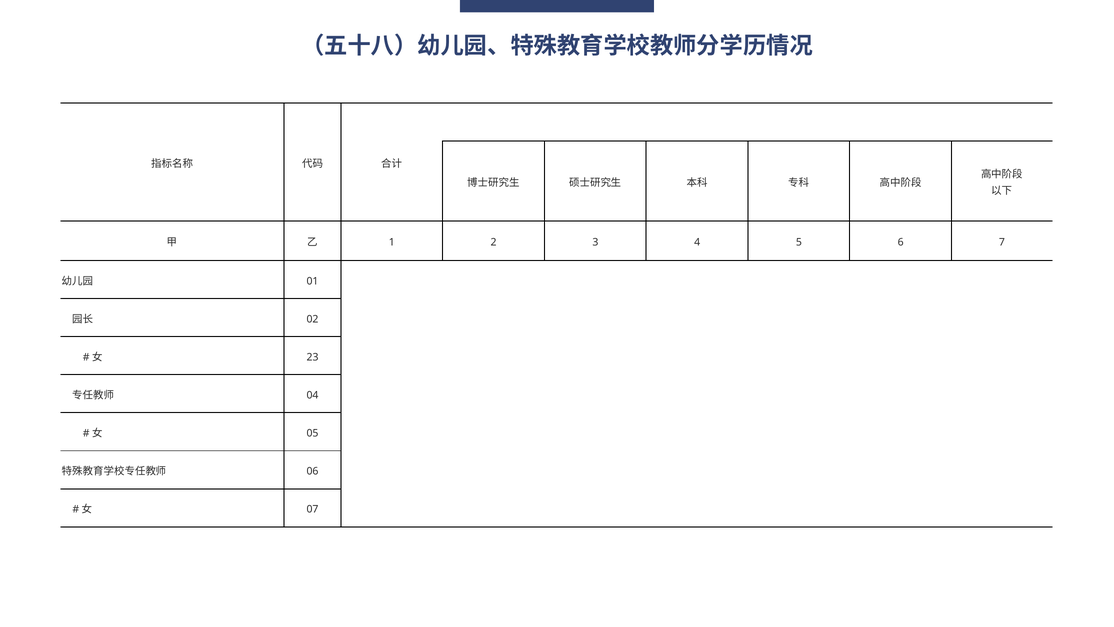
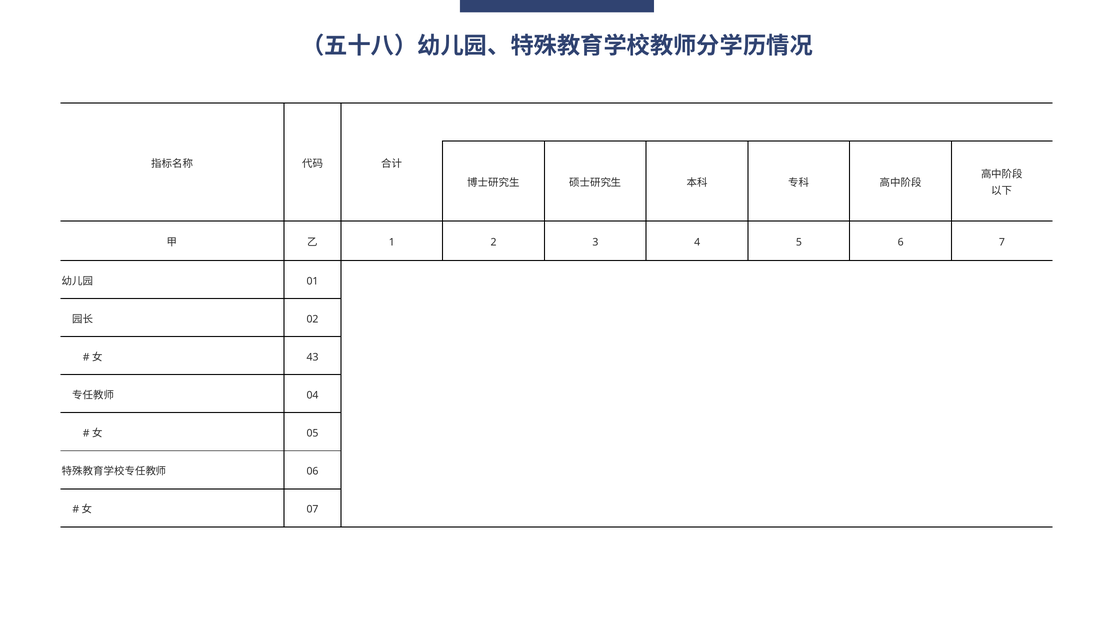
23: 23 -> 43
